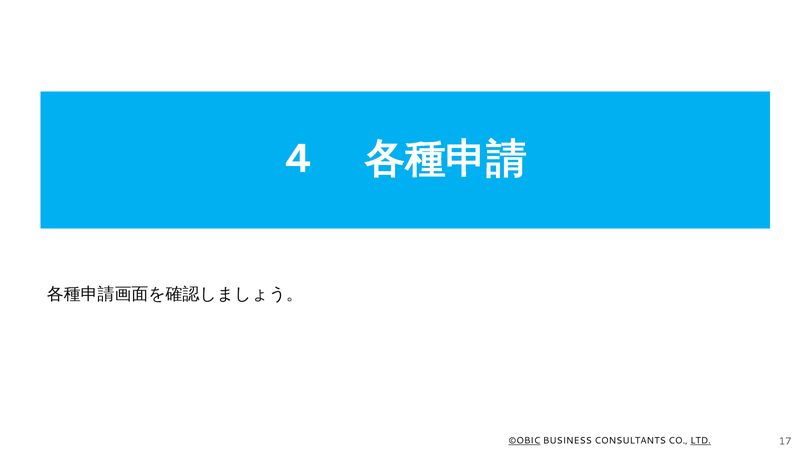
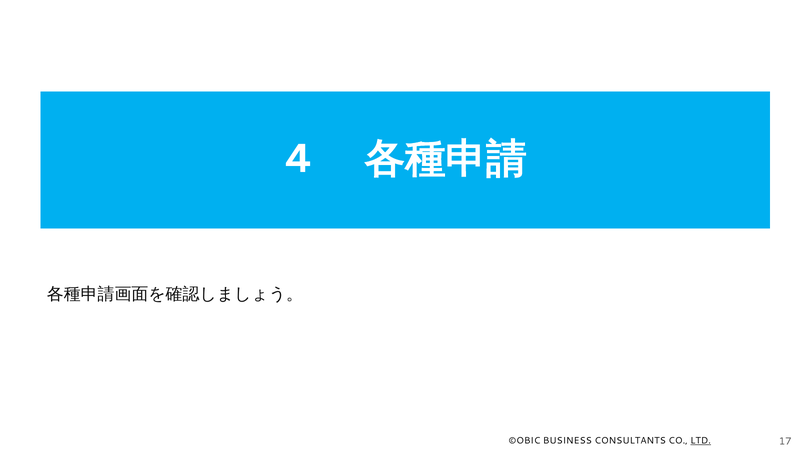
©OBIC underline: present -> none
